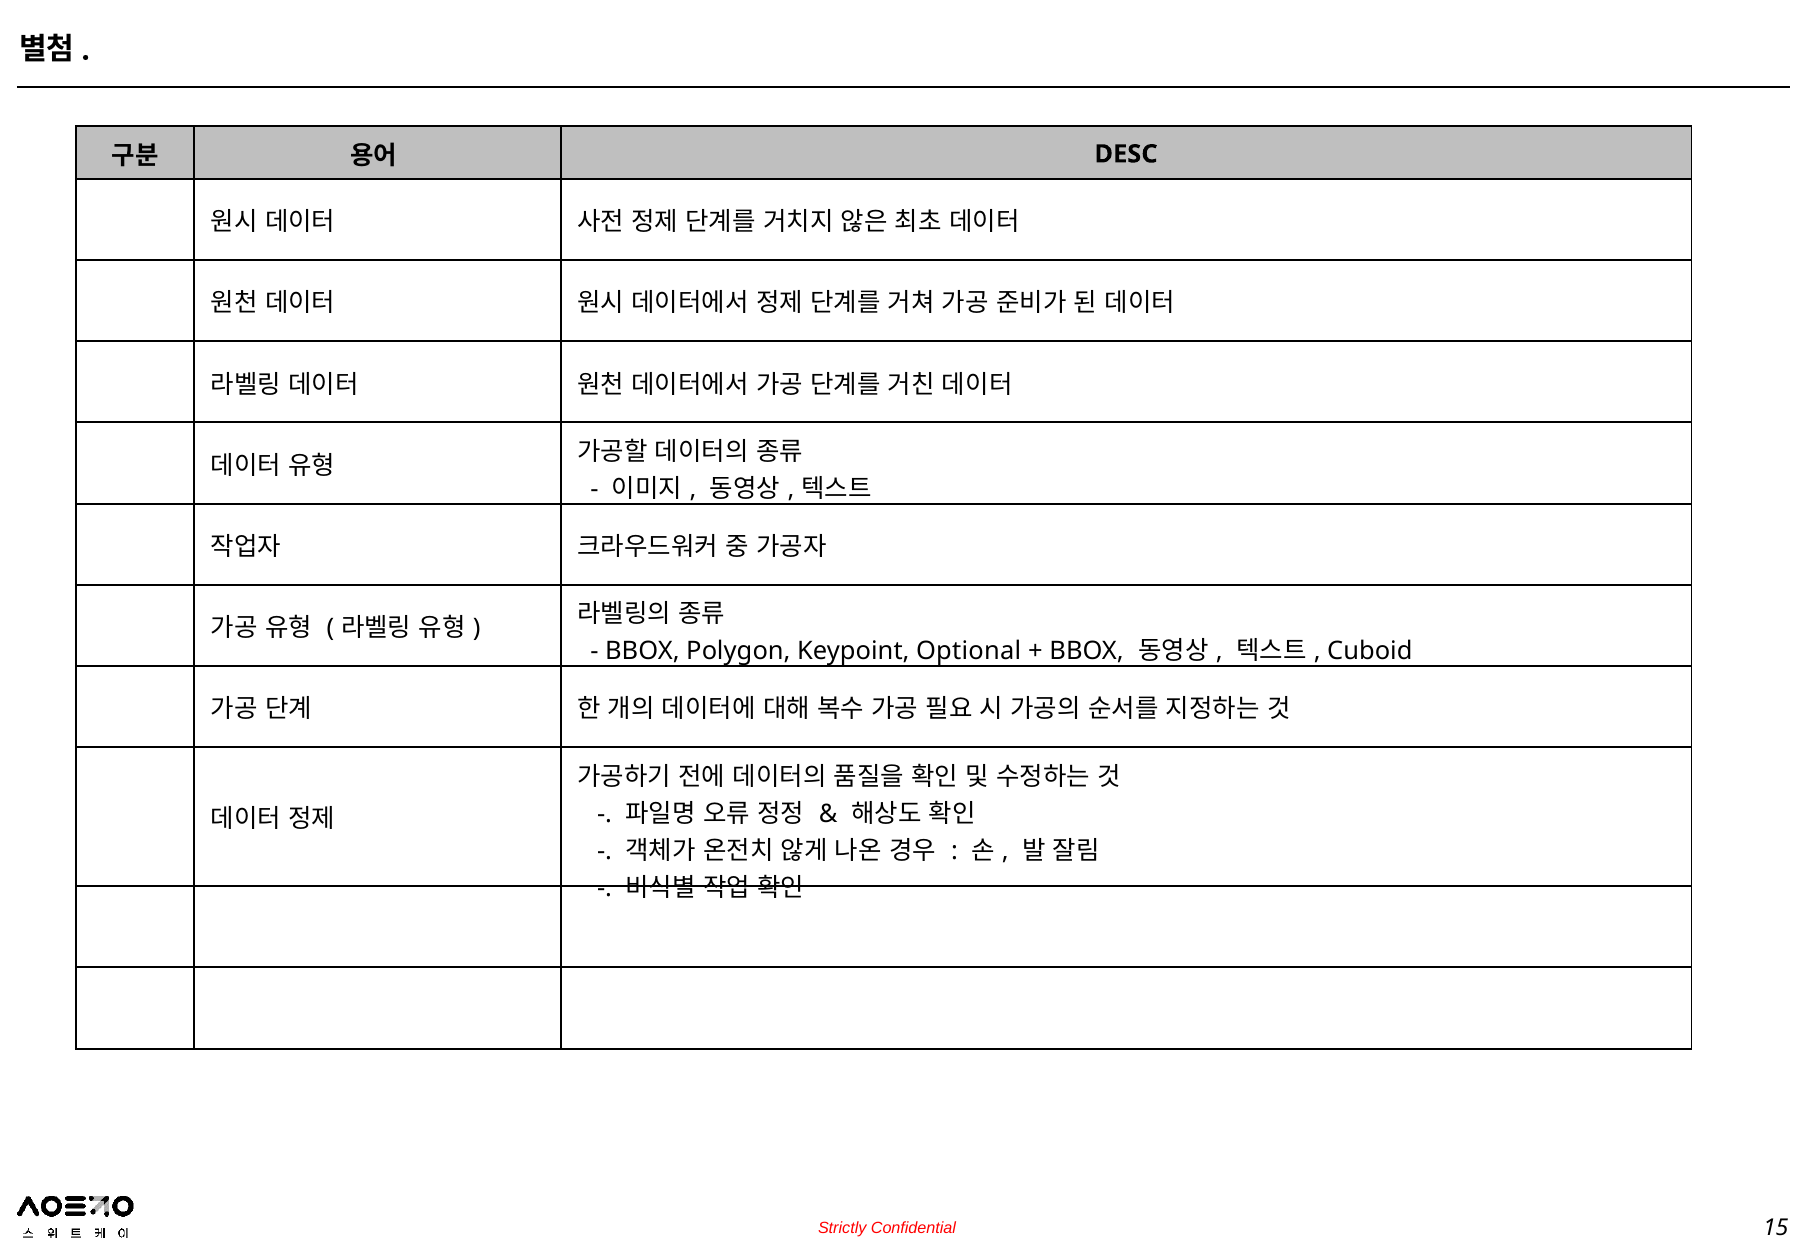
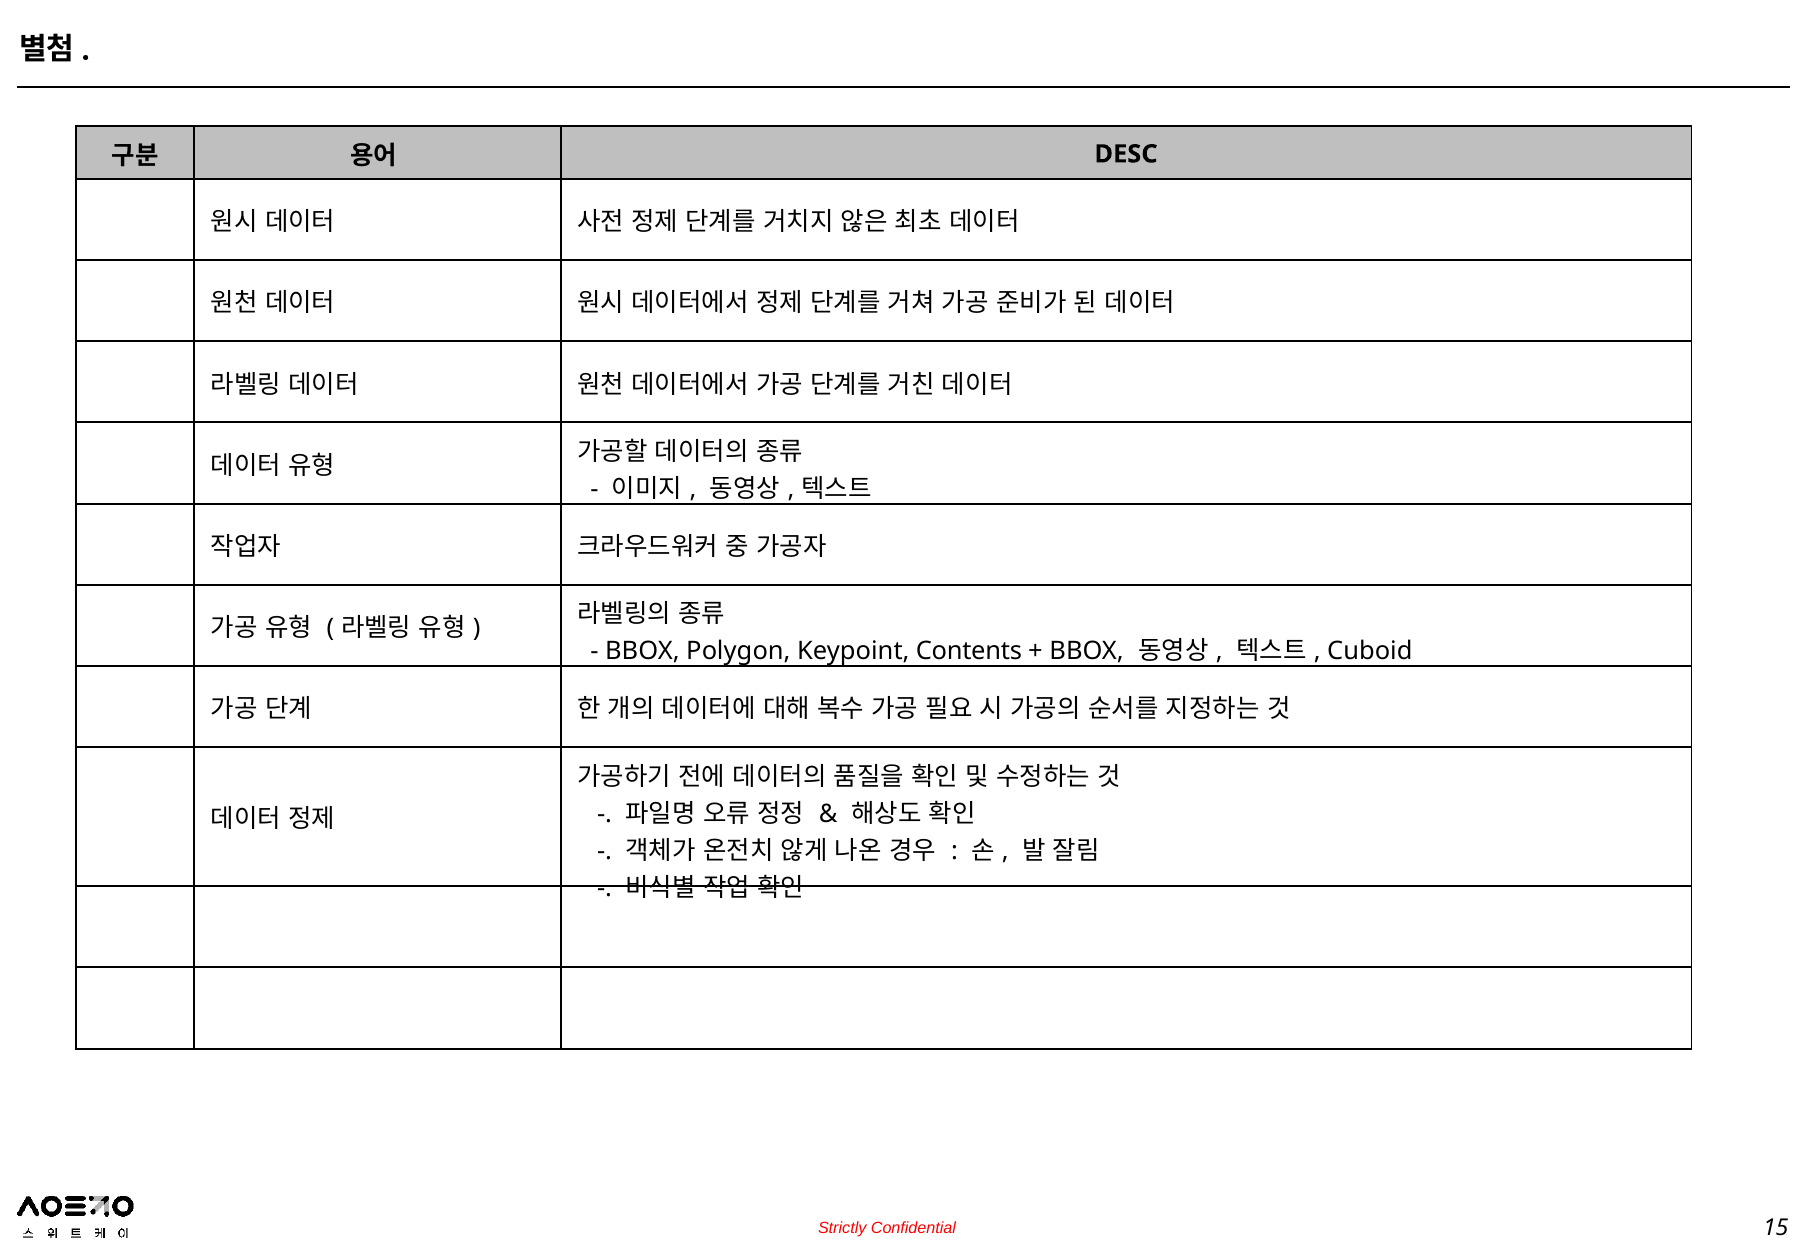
Optional: Optional -> Contents
